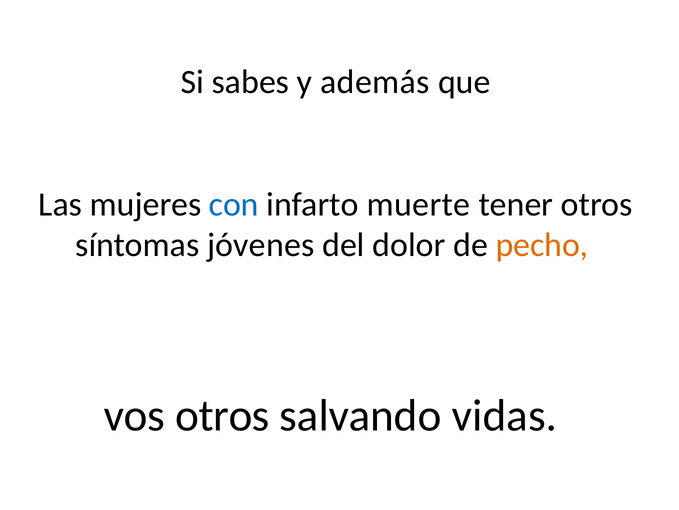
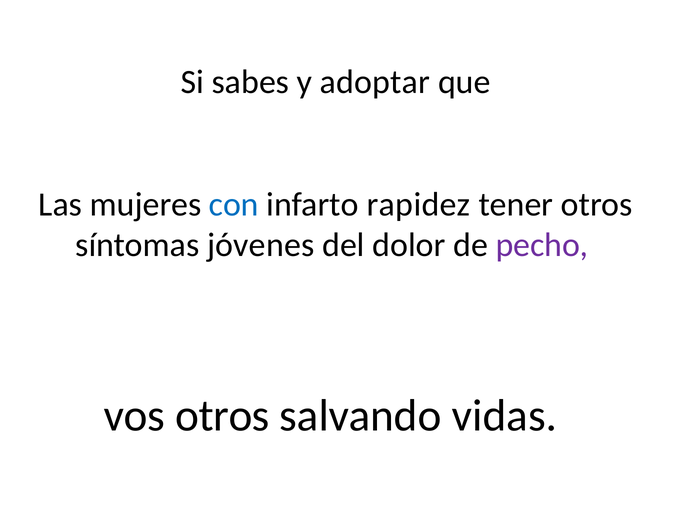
además: además -> adoptar
muerte: muerte -> rapidez
pecho colour: orange -> purple
